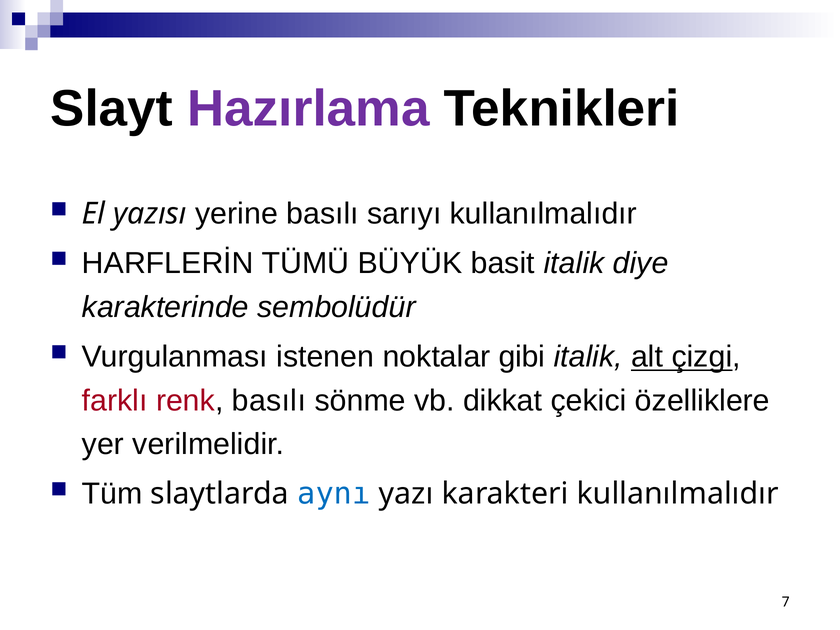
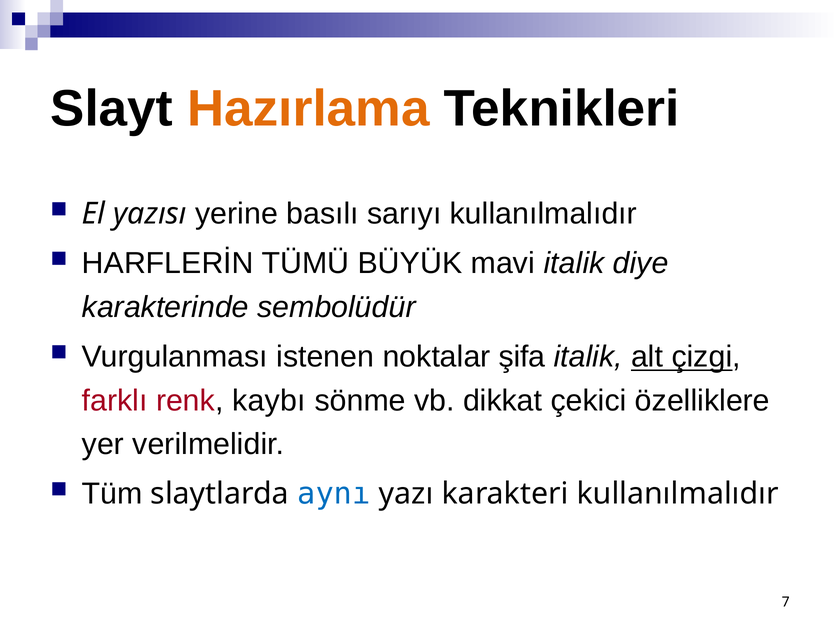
Hazırlama colour: purple -> orange
basit: basit -> mavi
gibi: gibi -> şifa
renk basılı: basılı -> kaybı
